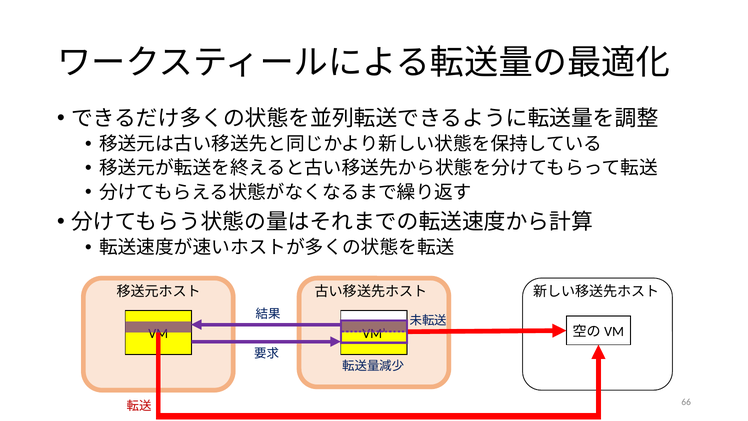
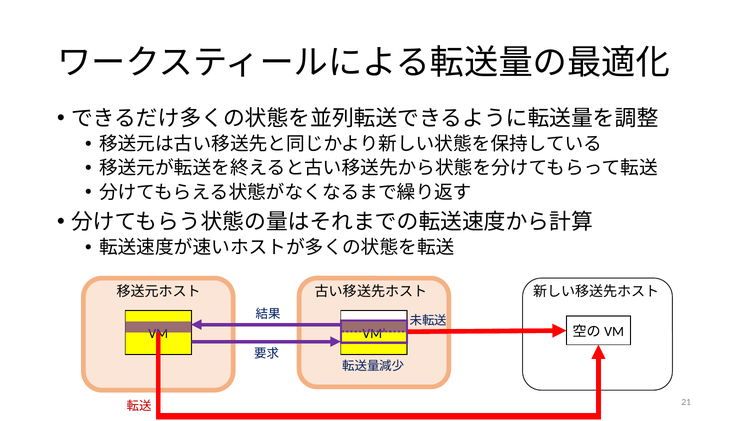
66: 66 -> 21
